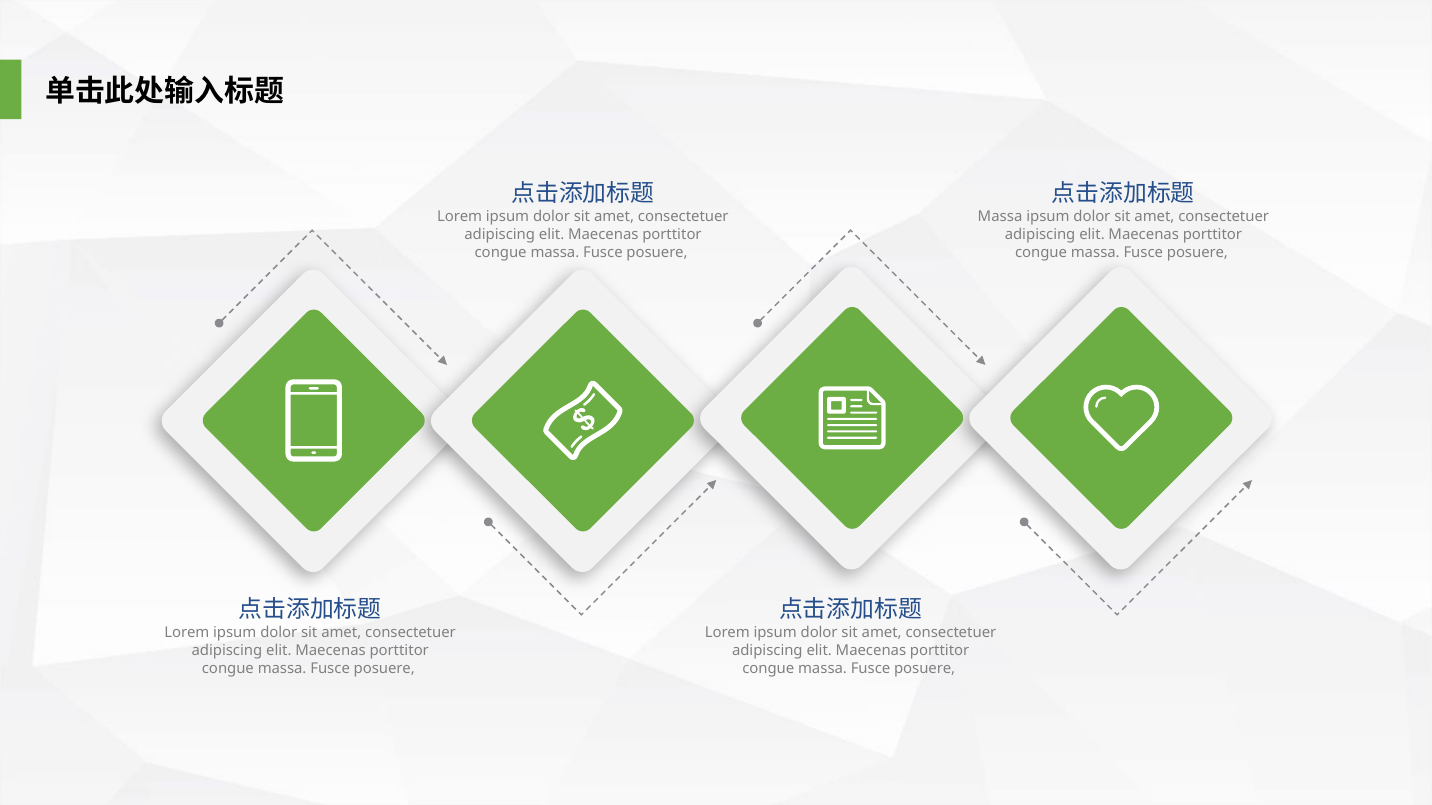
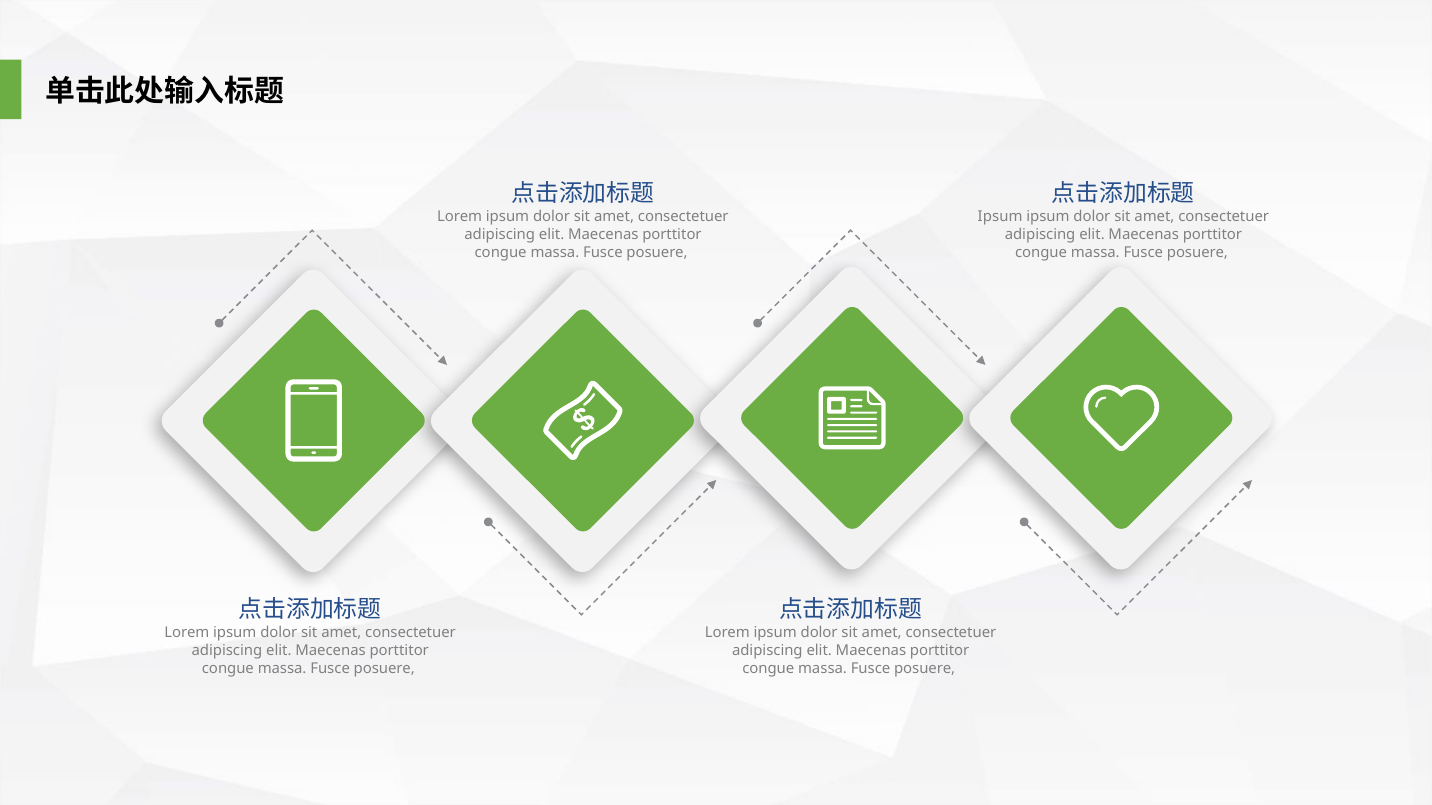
Massa at (1000, 217): Massa -> Ipsum
